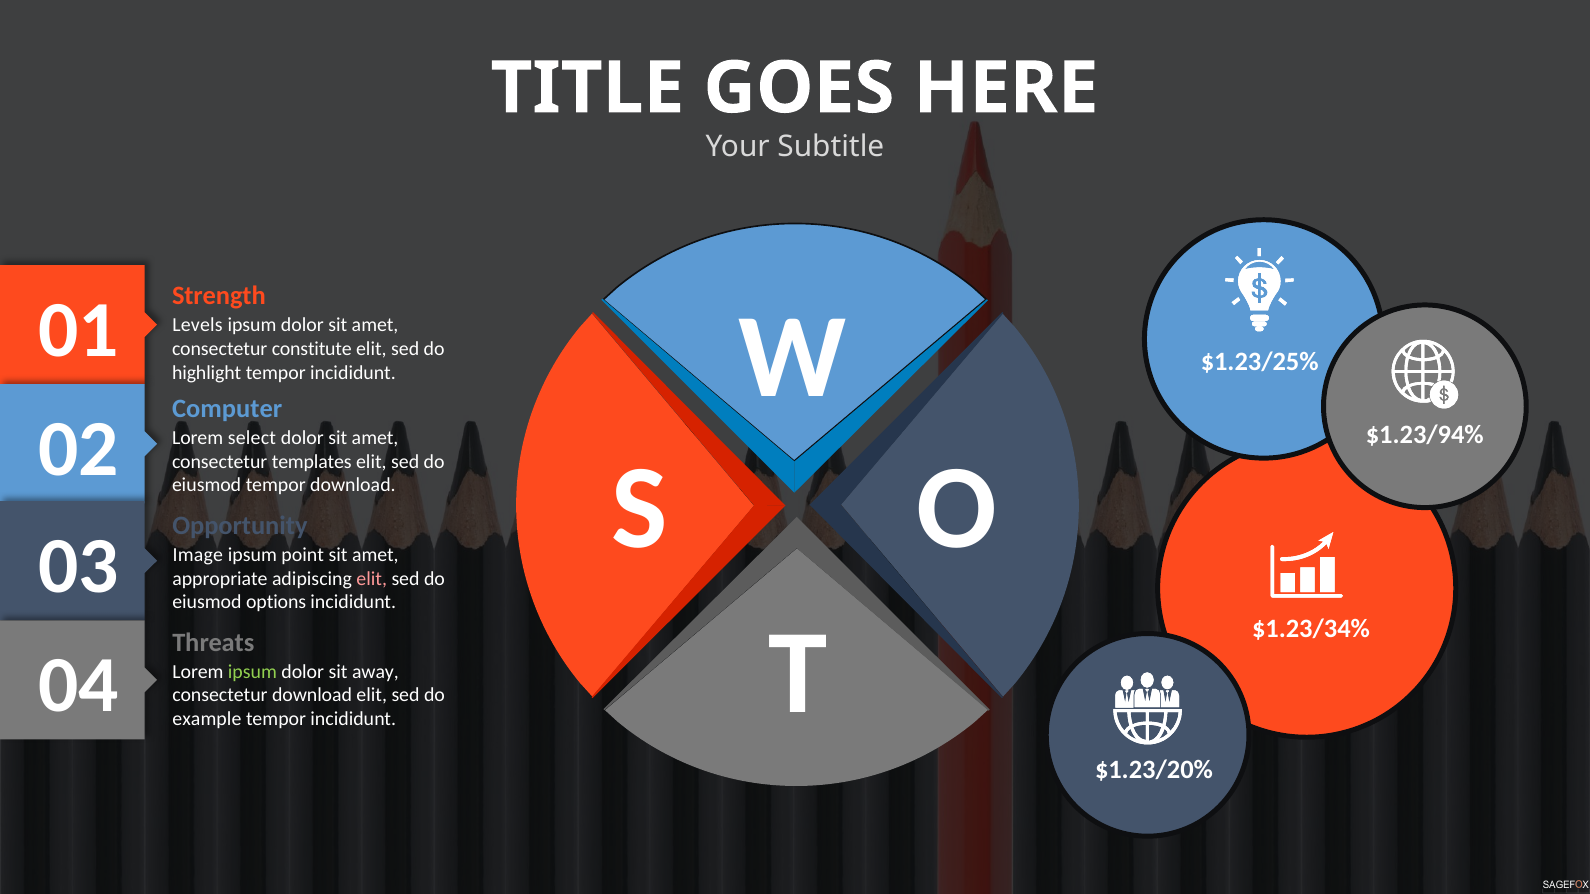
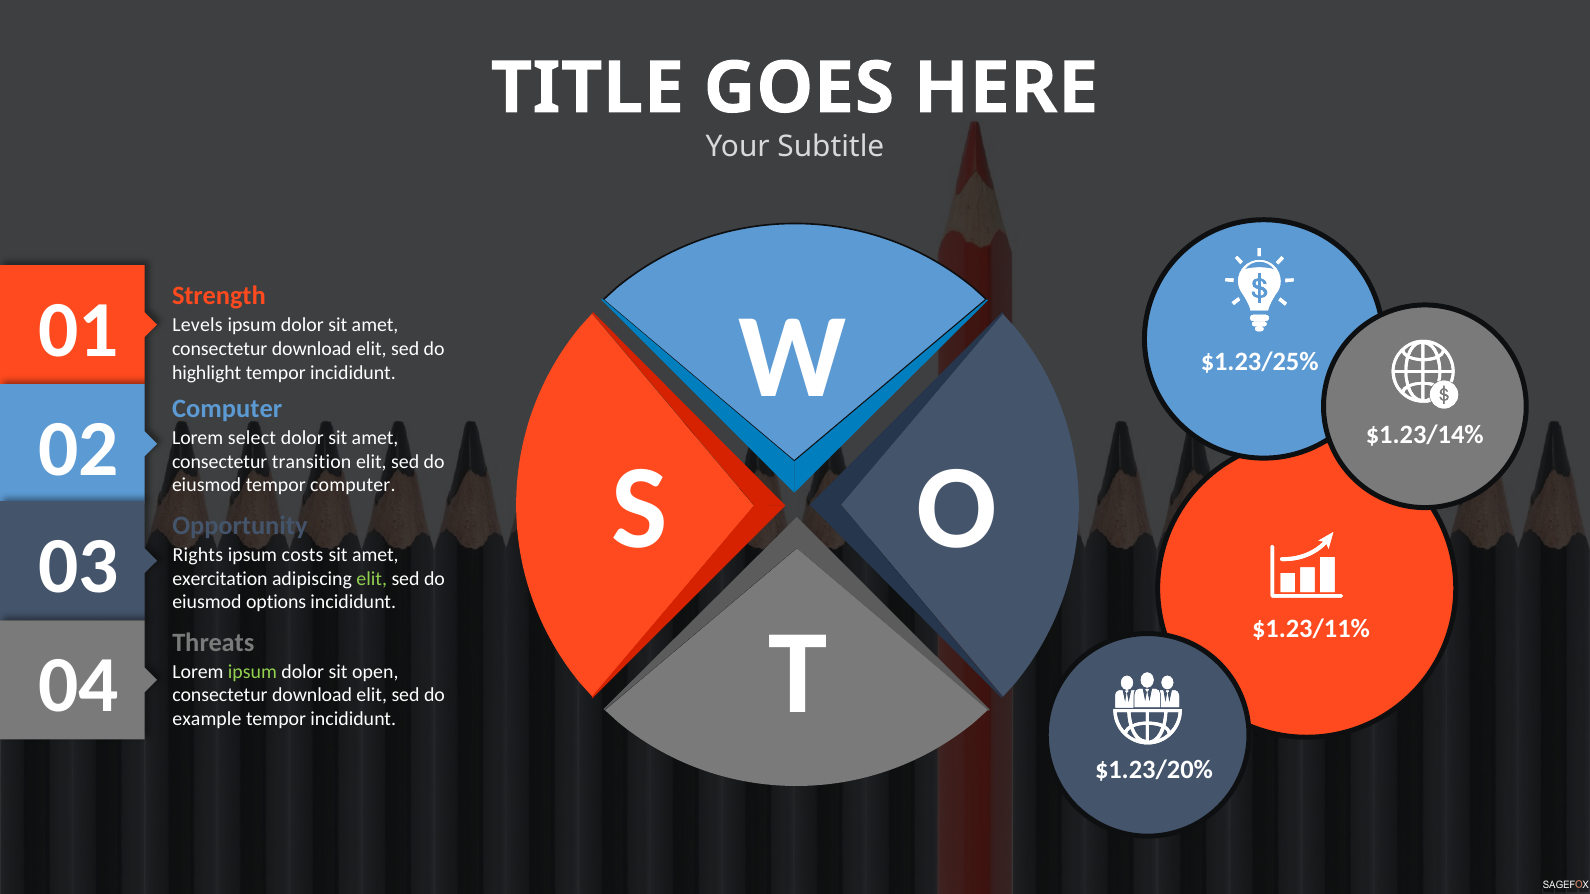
constitute at (312, 349): constitute -> download
$1.23/94%: $1.23/94% -> $1.23/14%
templates: templates -> transition
tempor download: download -> computer
Image: Image -> Rights
point: point -> costs
appropriate: appropriate -> exercitation
elit at (372, 579) colour: pink -> light green
$1.23/34%: $1.23/34% -> $1.23/11%
away: away -> open
